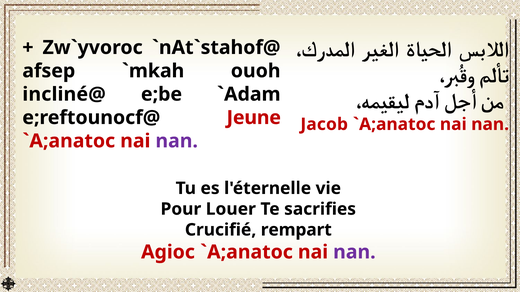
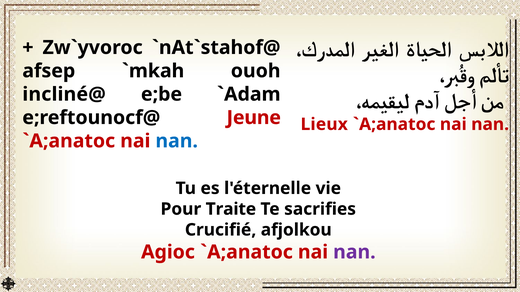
Jacob: Jacob -> Lieux
nan at (177, 141) colour: purple -> blue
Louer: Louer -> Traite
rempart: rempart -> afjolkou
